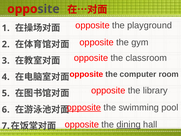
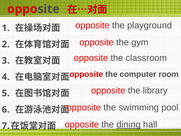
opposite at (84, 107) underline: present -> none
